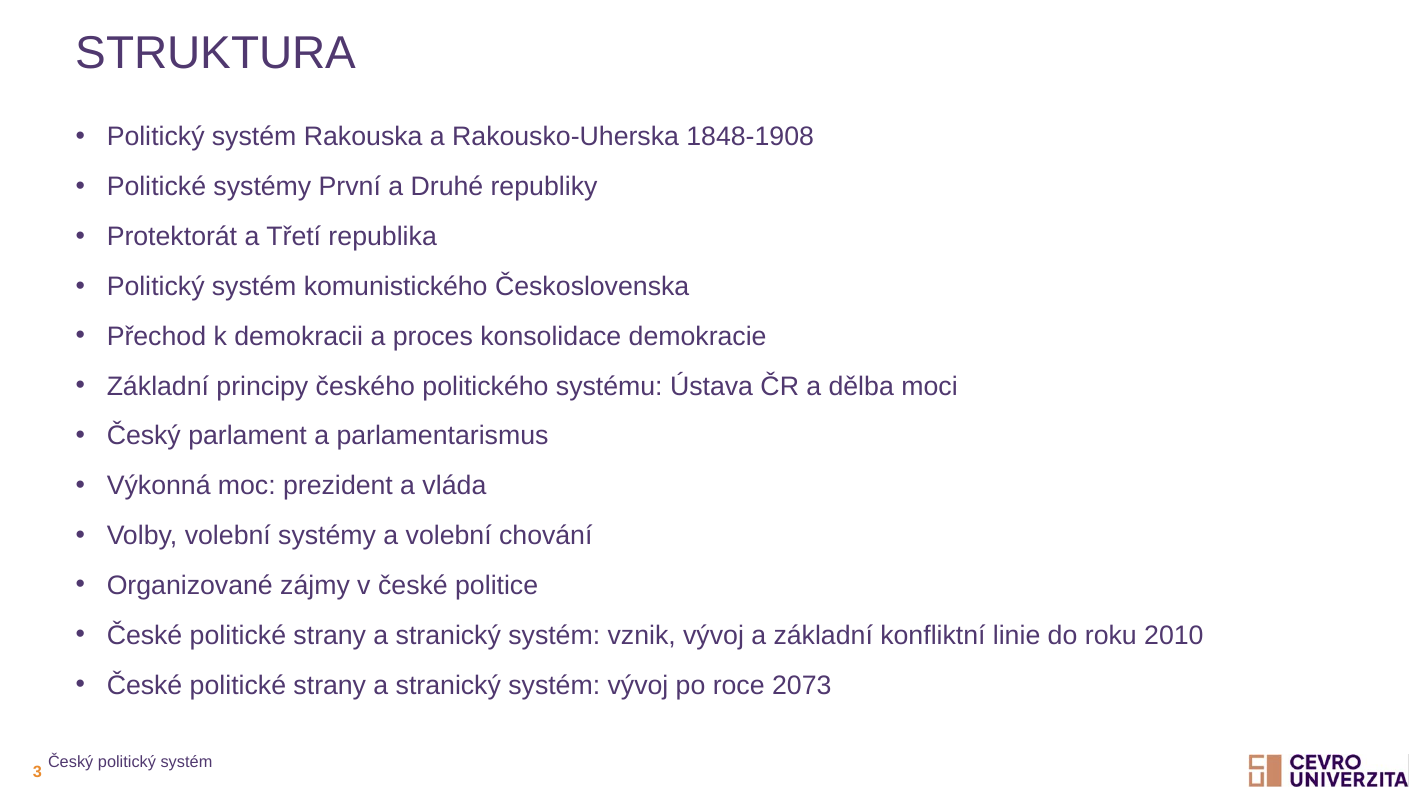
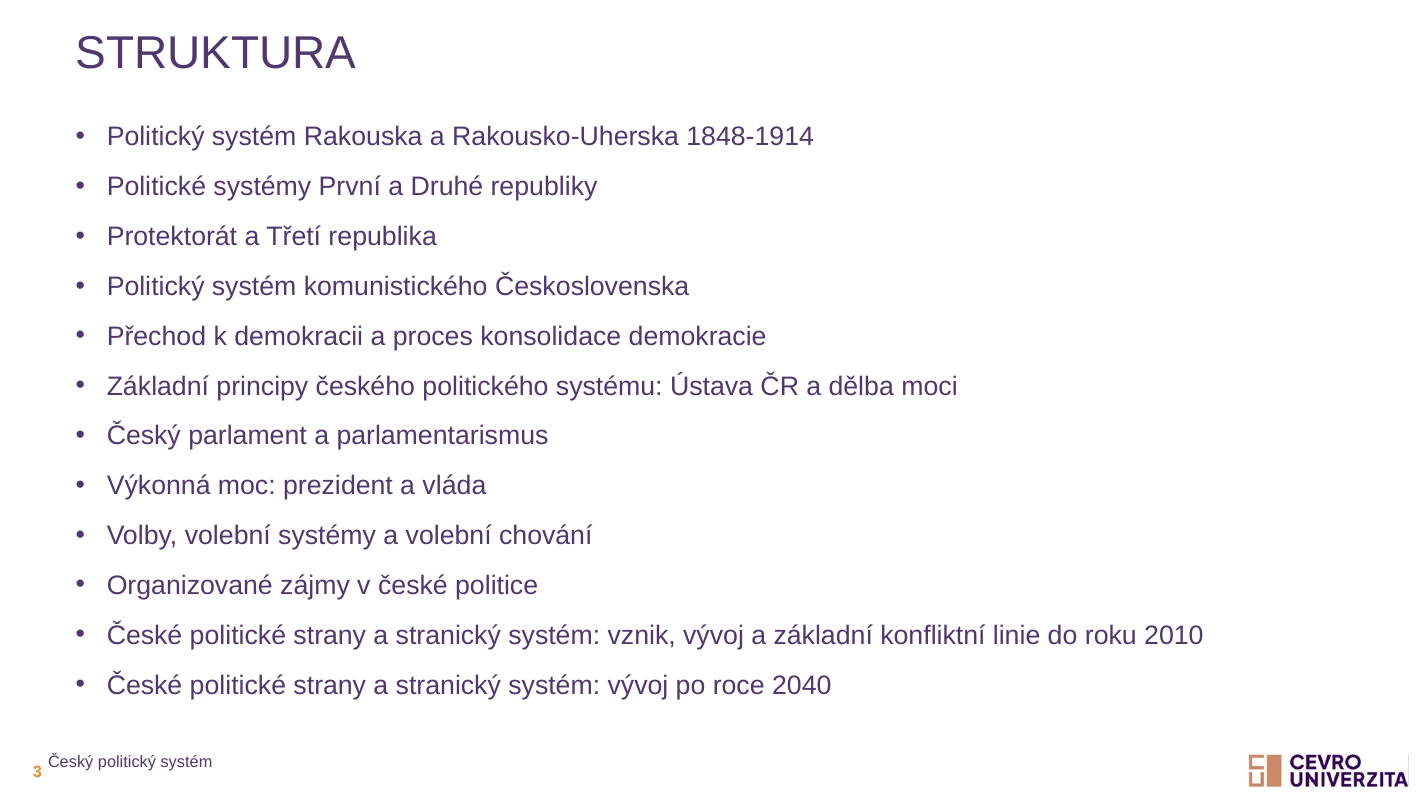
1848-1908: 1848-1908 -> 1848-1914
2073: 2073 -> 2040
